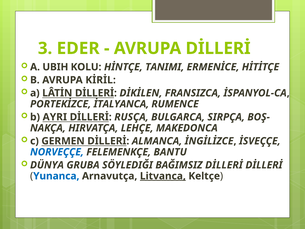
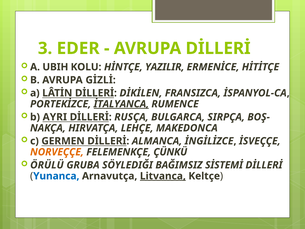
TANIMI: TANIMI -> YAZILIR
KİRİL: KİRİL -> GİZLİ
İTALYANCA underline: none -> present
NORVEÇÇE colour: blue -> orange
BANTU: BANTU -> ÇÜNKÜ
DÜNYA: DÜNYA -> ÖRÜLÜ
BAĞIMSIZ DİLLERİ: DİLLERİ -> SİSTEMİ
